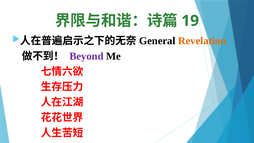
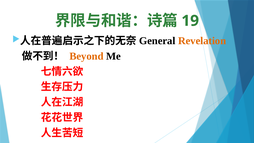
Beyond colour: purple -> orange
